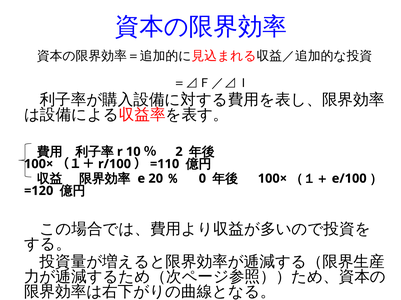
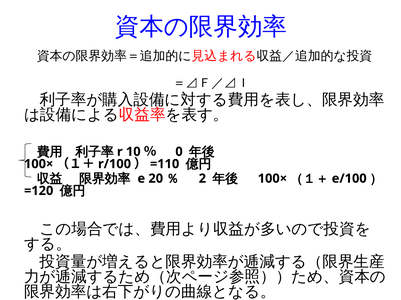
2: 2 -> 0
0: 0 -> 2
